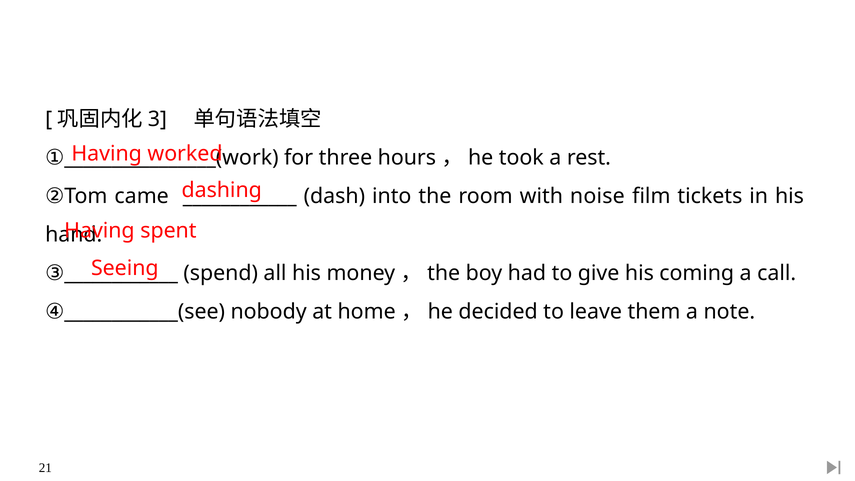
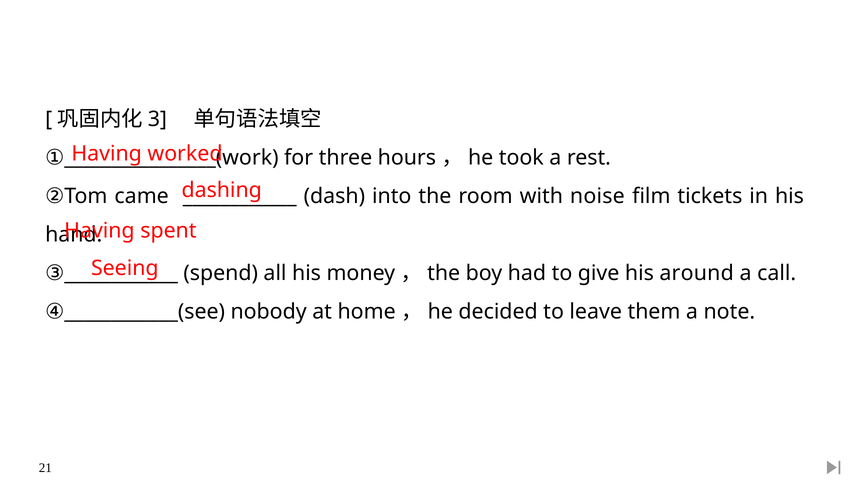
coming: coming -> around
